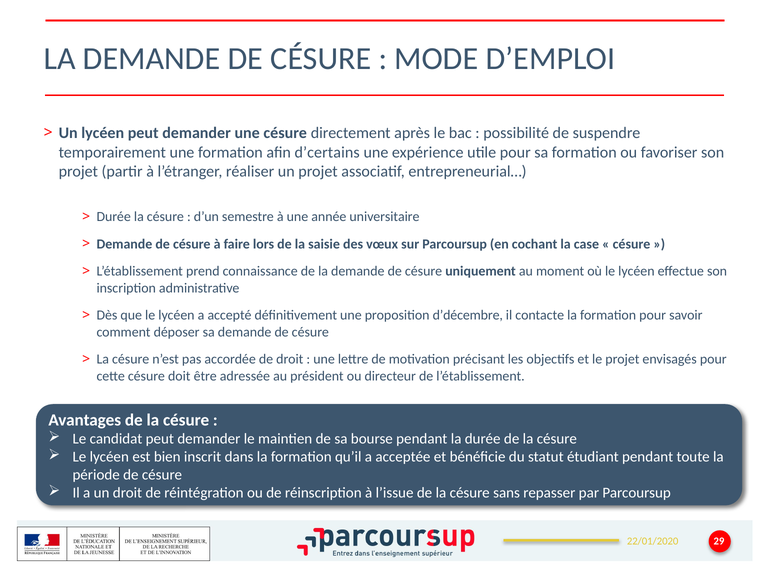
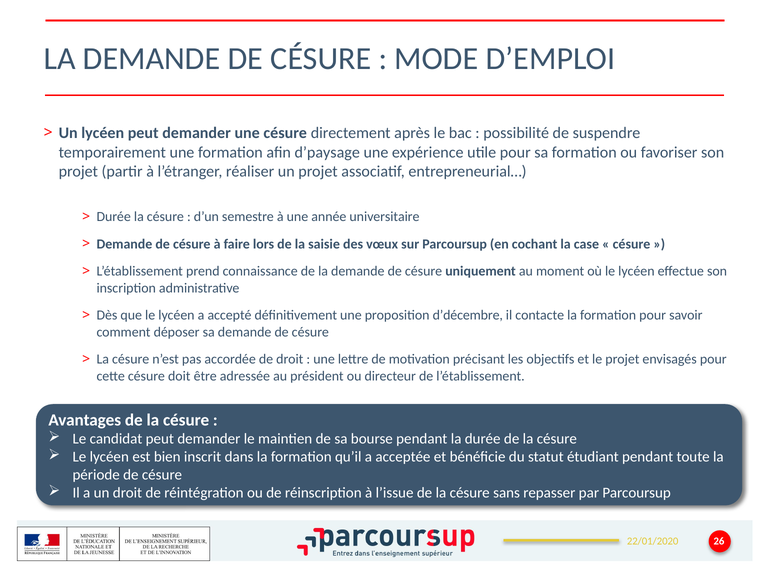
d’certains: d’certains -> d’paysage
29: 29 -> 26
